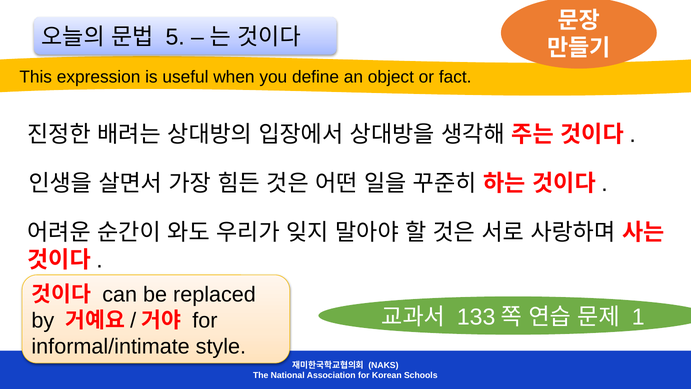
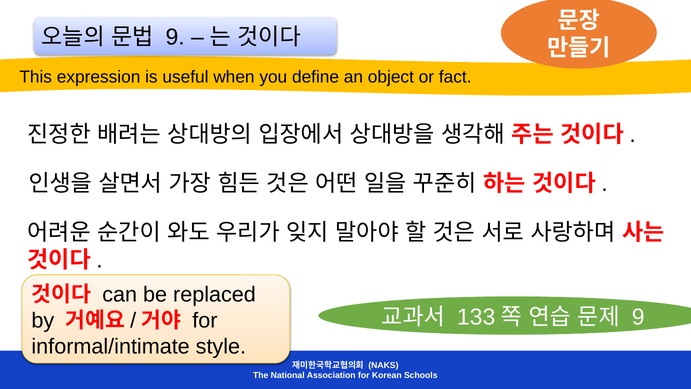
5 at (175, 37): 5 -> 9
1 at (638, 317): 1 -> 9
